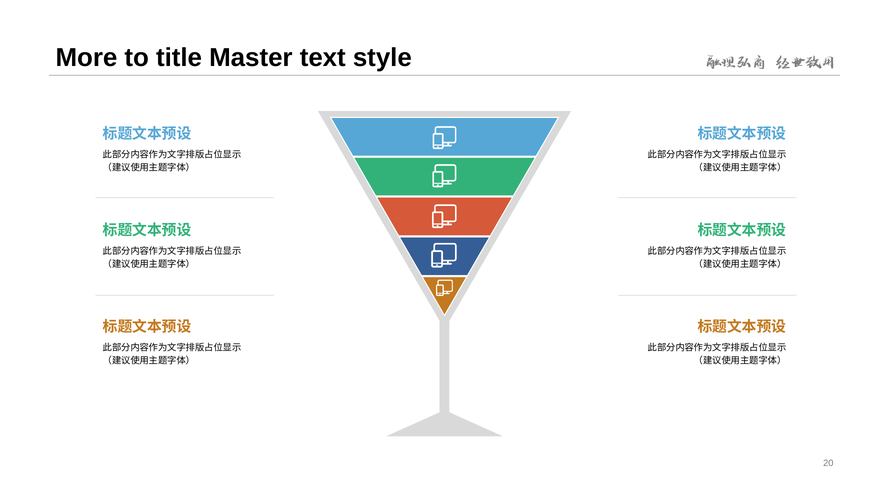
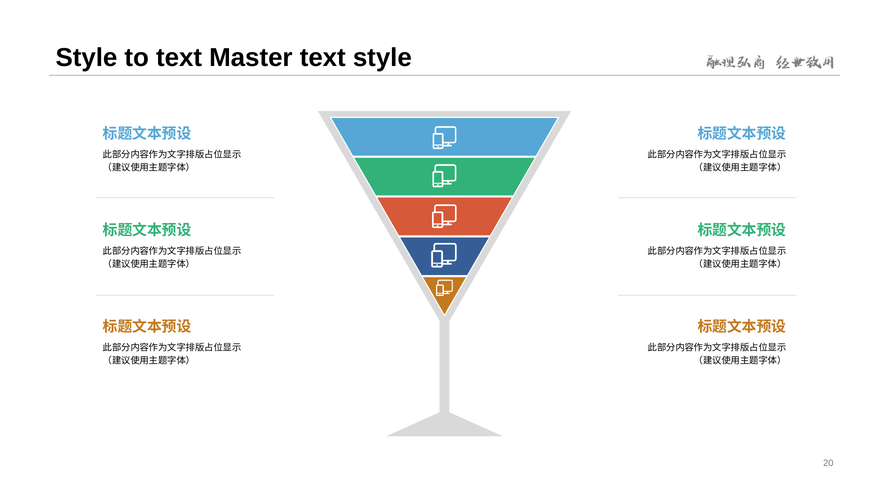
More at (86, 57): More -> Style
to title: title -> text
